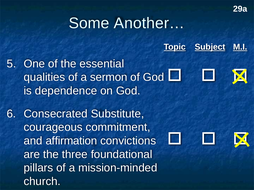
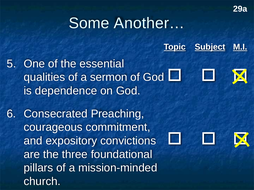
Substitute: Substitute -> Preaching
affirmation: affirmation -> expository
